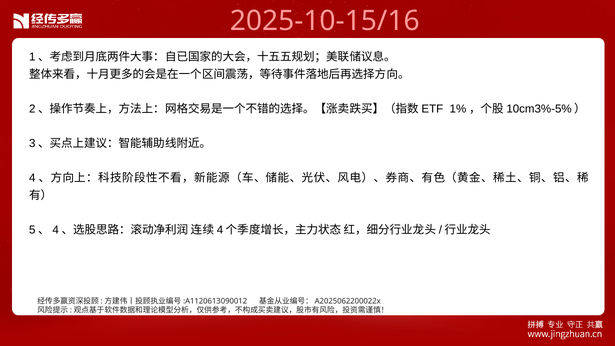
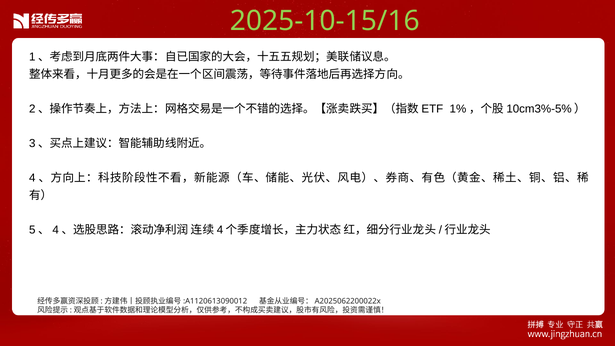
2025-10-15/16 colour: pink -> light green
